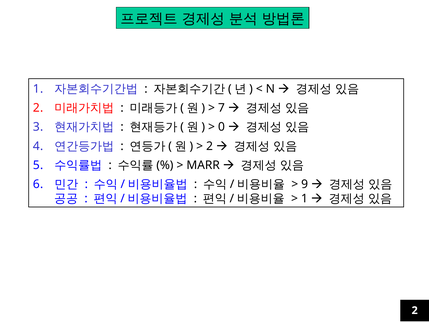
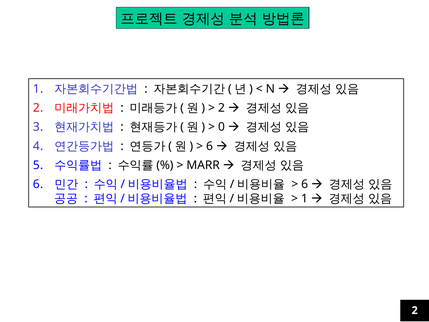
7 at (221, 108): 7 -> 2
2 at (210, 146): 2 -> 6
9 at (305, 184): 9 -> 6
